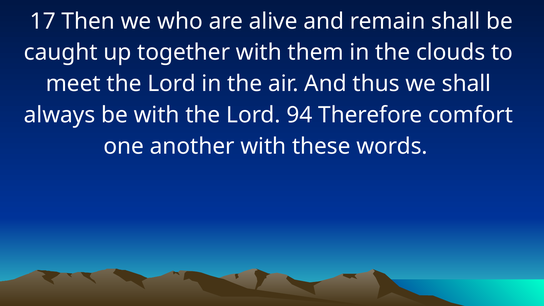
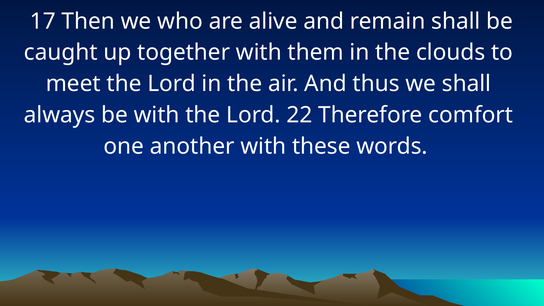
94: 94 -> 22
